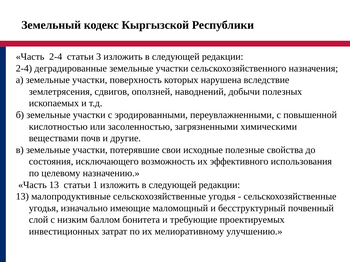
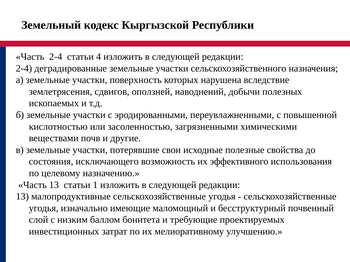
3: 3 -> 4
